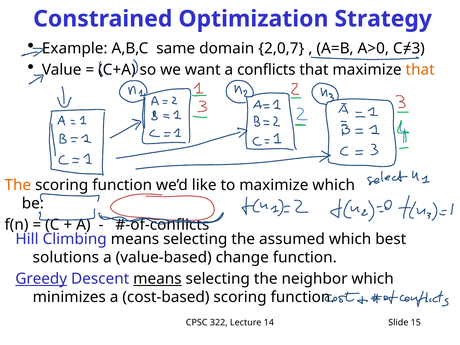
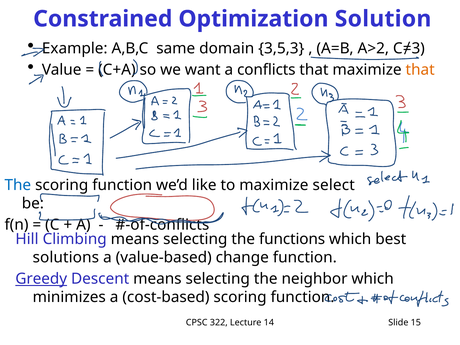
Strategy: Strategy -> Solution
2,0,7: 2,0,7 -> 3,5,3
A>0: A>0 -> A>2
The at (18, 185) colour: orange -> blue
maximize which: which -> select
assumed: assumed -> functions
means at (157, 279) underline: present -> none
